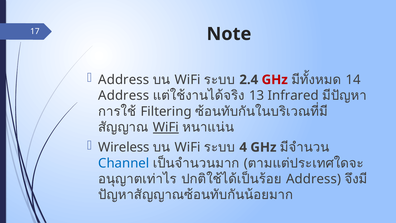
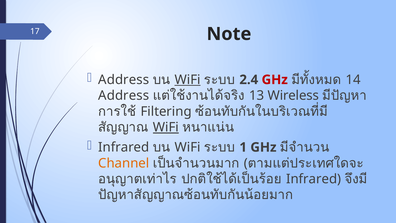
WiFi at (188, 80) underline: none -> present
Infrared: Infrared -> Wireless
Wireless at (124, 147): Wireless -> Infrared
4: 4 -> 1
Channel colour: blue -> orange
Address at (314, 179): Address -> Infrared
